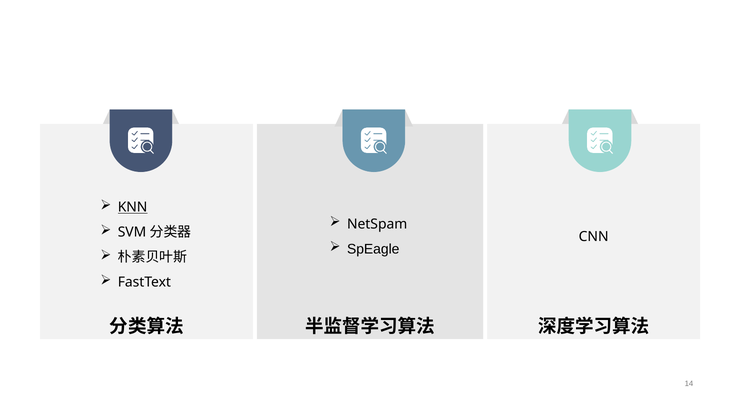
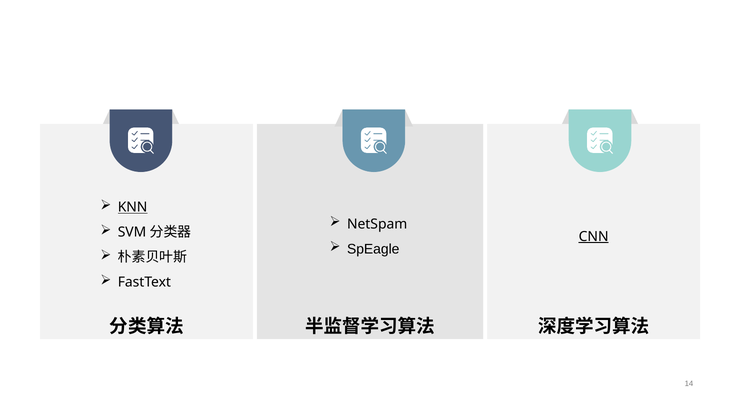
CNN underline: none -> present
